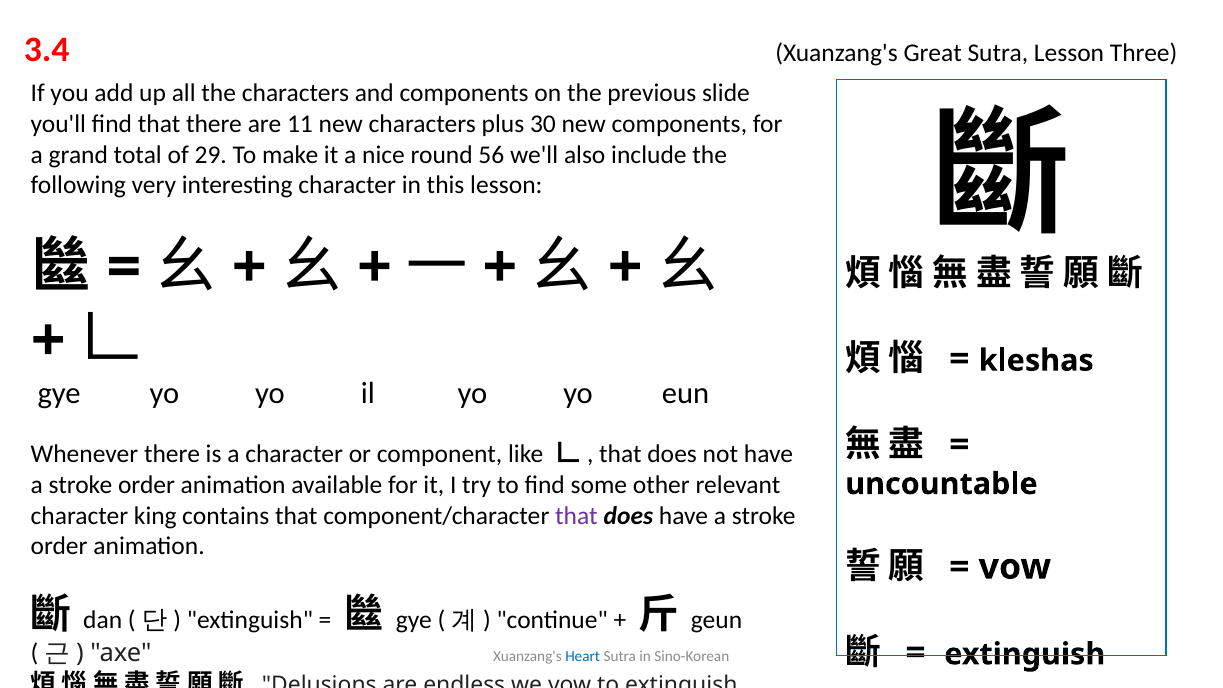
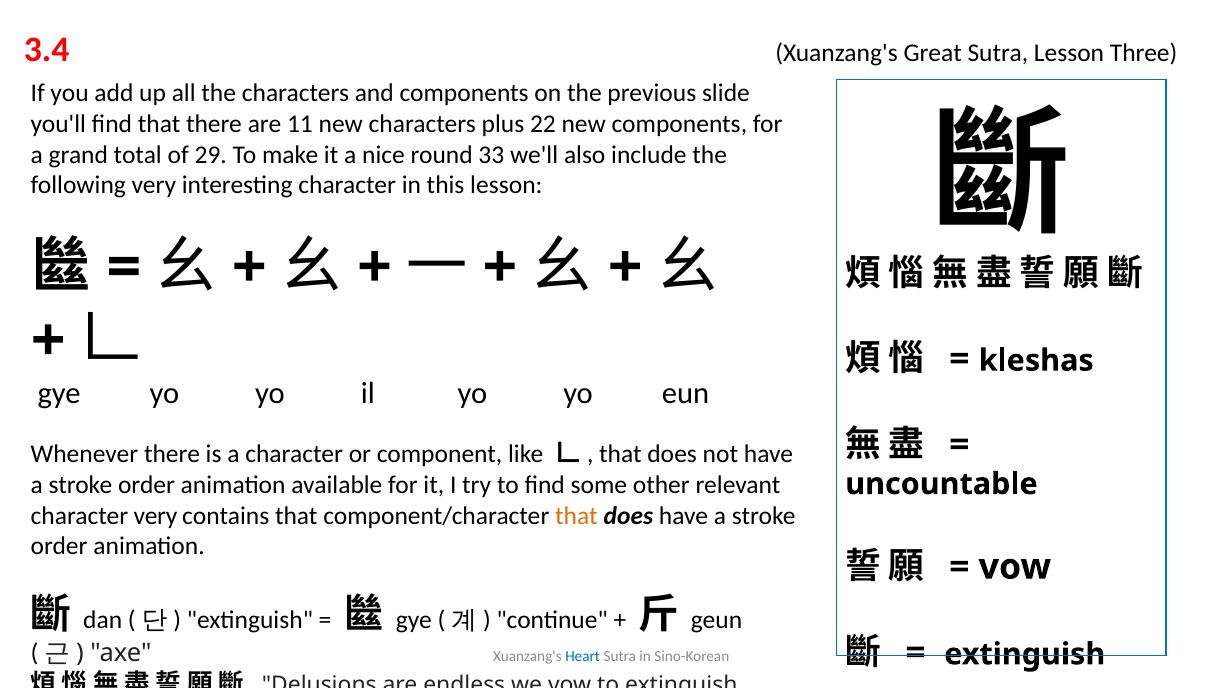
30: 30 -> 22
56: 56 -> 33
character king: king -> very
that at (576, 516) colour: purple -> orange
